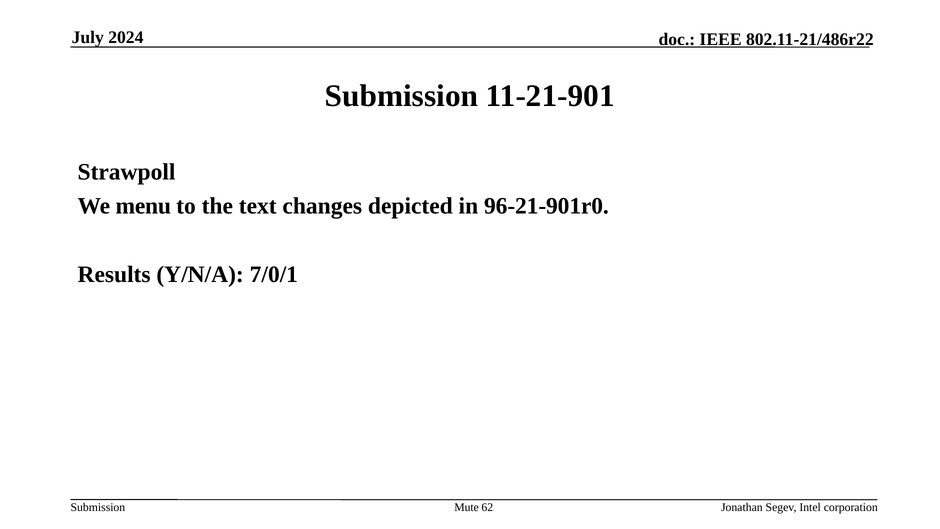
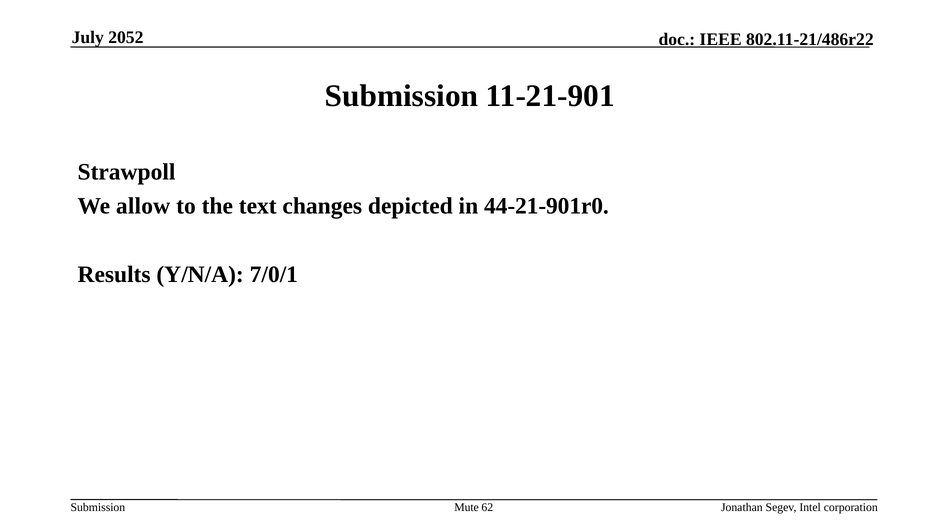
2024: 2024 -> 2052
menu: menu -> allow
96-21-901r0: 96-21-901r0 -> 44-21-901r0
